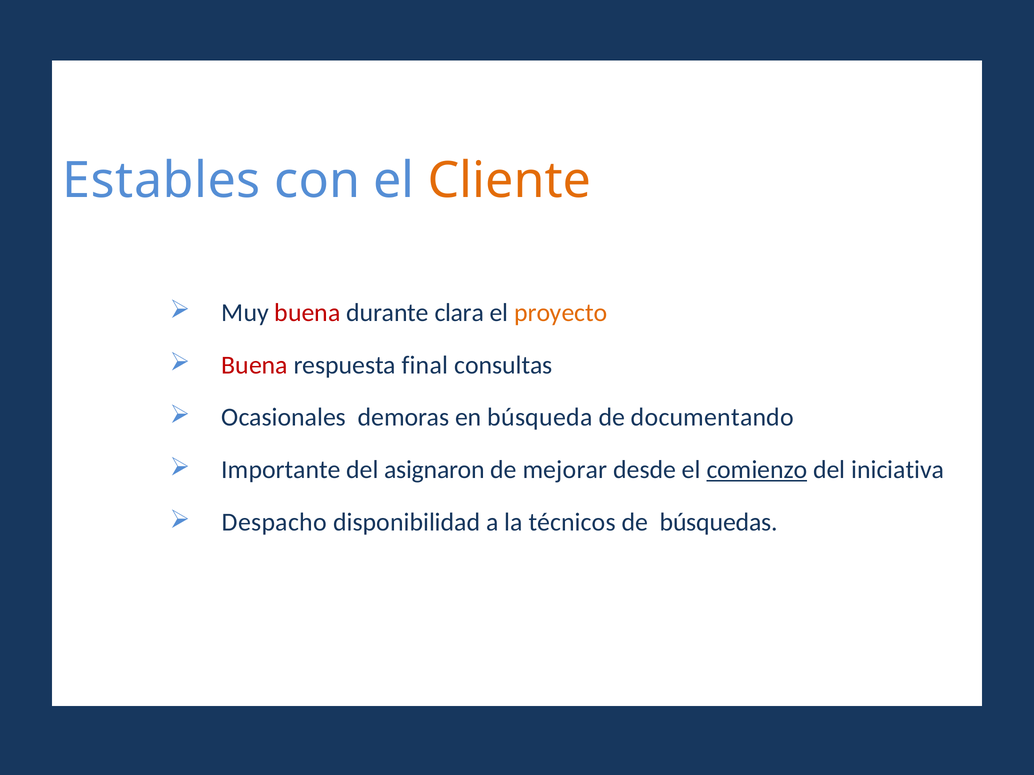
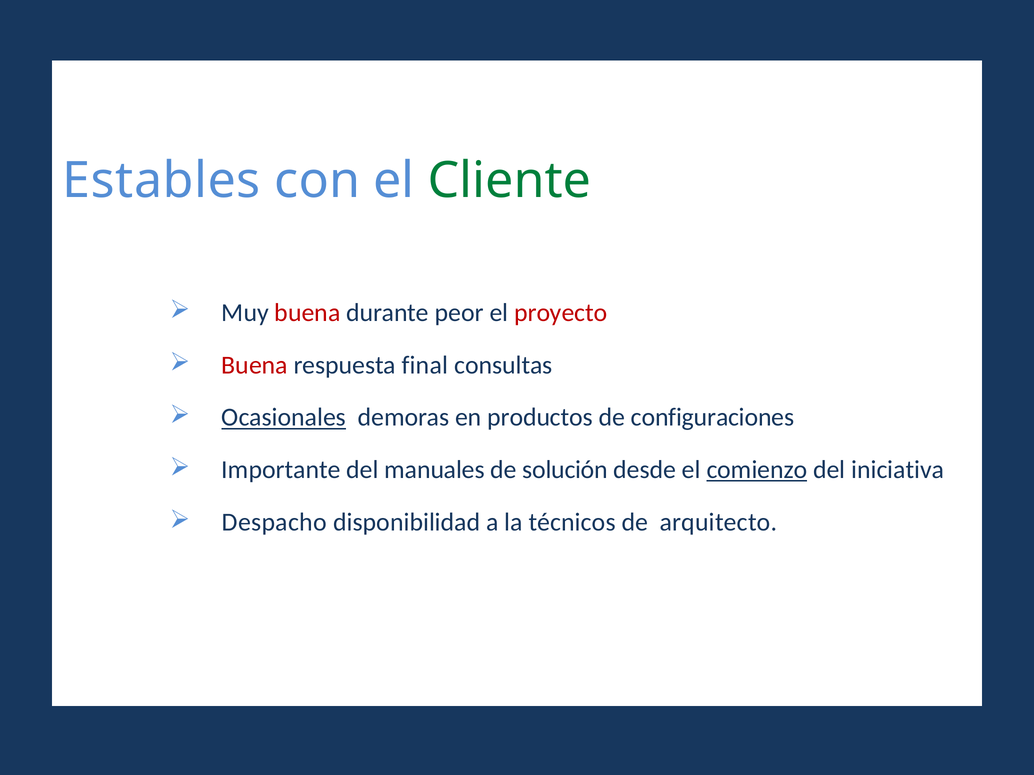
Cliente colour: orange -> green
clara: clara -> peor
proyecto colour: orange -> red
Ocasionales underline: none -> present
búsqueda: búsqueda -> productos
documentando: documentando -> configuraciones
asignaron: asignaron -> manuales
mejorar: mejorar -> solución
búsquedas: búsquedas -> arquitecto
